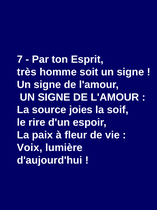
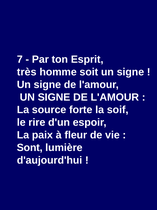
joies: joies -> forte
Voix: Voix -> Sont
